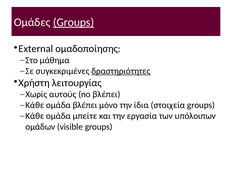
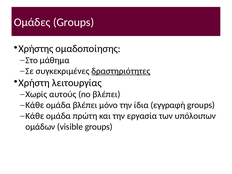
Groups at (74, 22) underline: present -> none
External: External -> Χρήστης
στοιχεία: στοιχεία -> εγγραφή
μπείτε: μπείτε -> πρώτη
